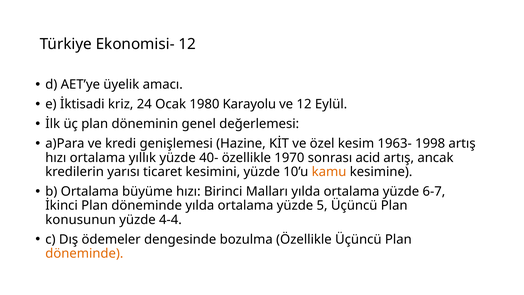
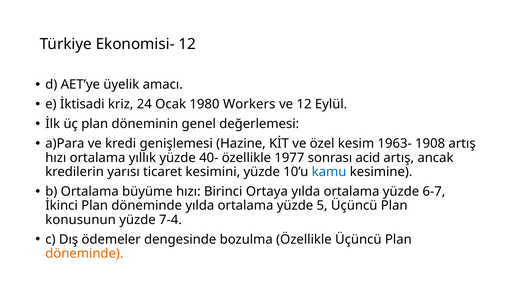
Karayolu: Karayolu -> Workers
1998: 1998 -> 1908
1970: 1970 -> 1977
kamu colour: orange -> blue
Malları: Malları -> Ortaya
4-4: 4-4 -> 7-4
